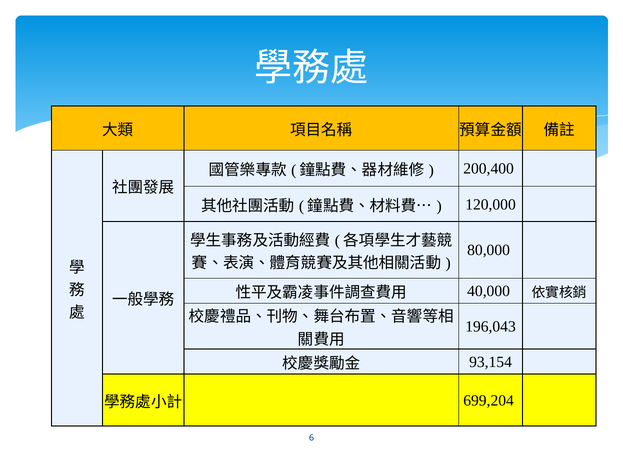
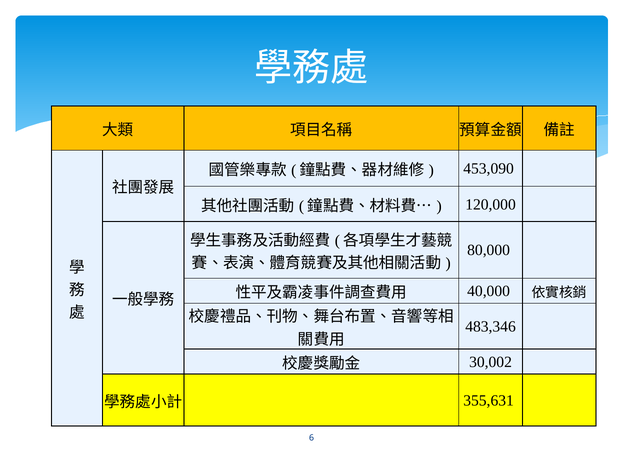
200,400: 200,400 -> 453,090
196,043: 196,043 -> 483,346
93,154: 93,154 -> 30,002
699,204: 699,204 -> 355,631
